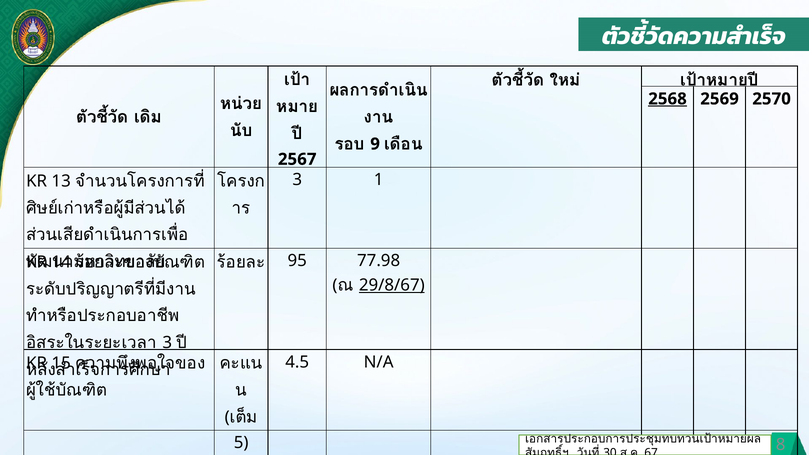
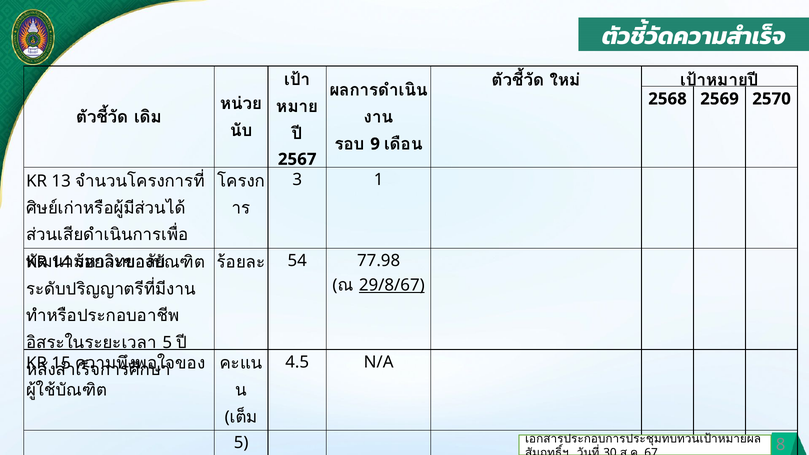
2568 underline: present -> none
95: 95 -> 54
3 at (167, 343): 3 -> 5
